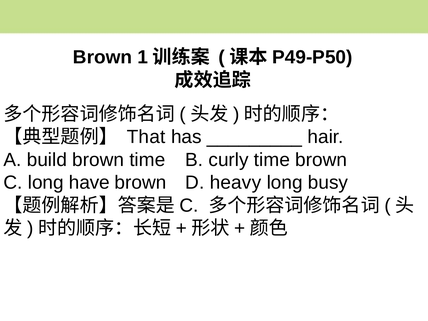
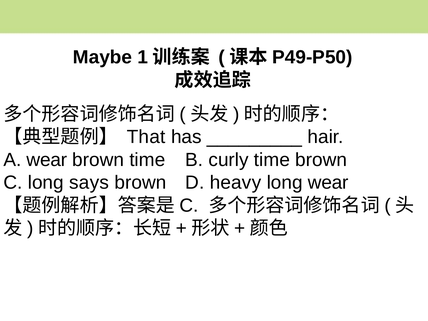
Brown at (103, 57): Brown -> Maybe
A build: build -> wear
have: have -> says
long busy: busy -> wear
